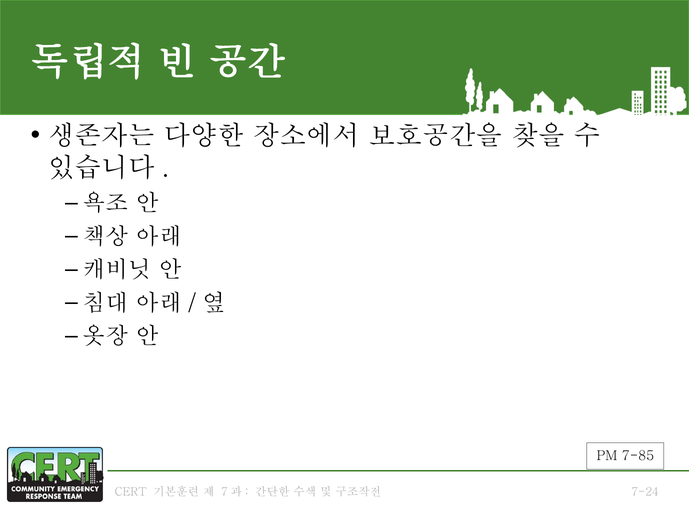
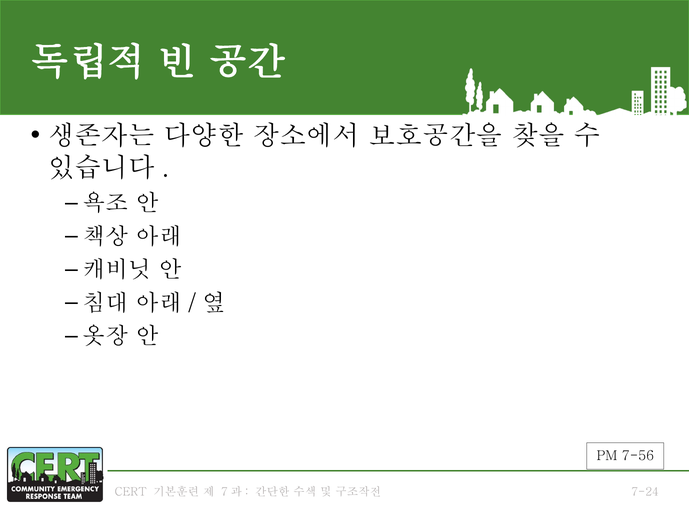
7-85: 7-85 -> 7-56
